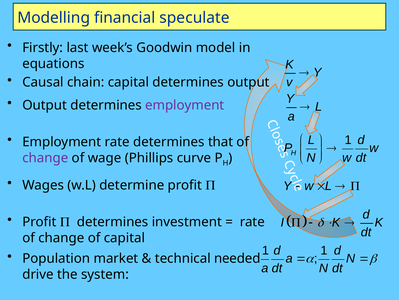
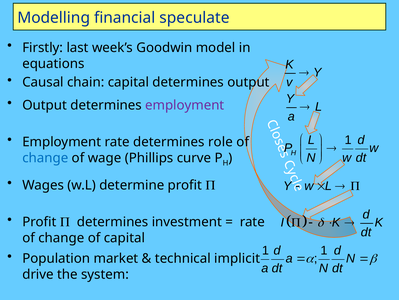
that: that -> role
change at (45, 158) colour: purple -> blue
needed: needed -> implicit
